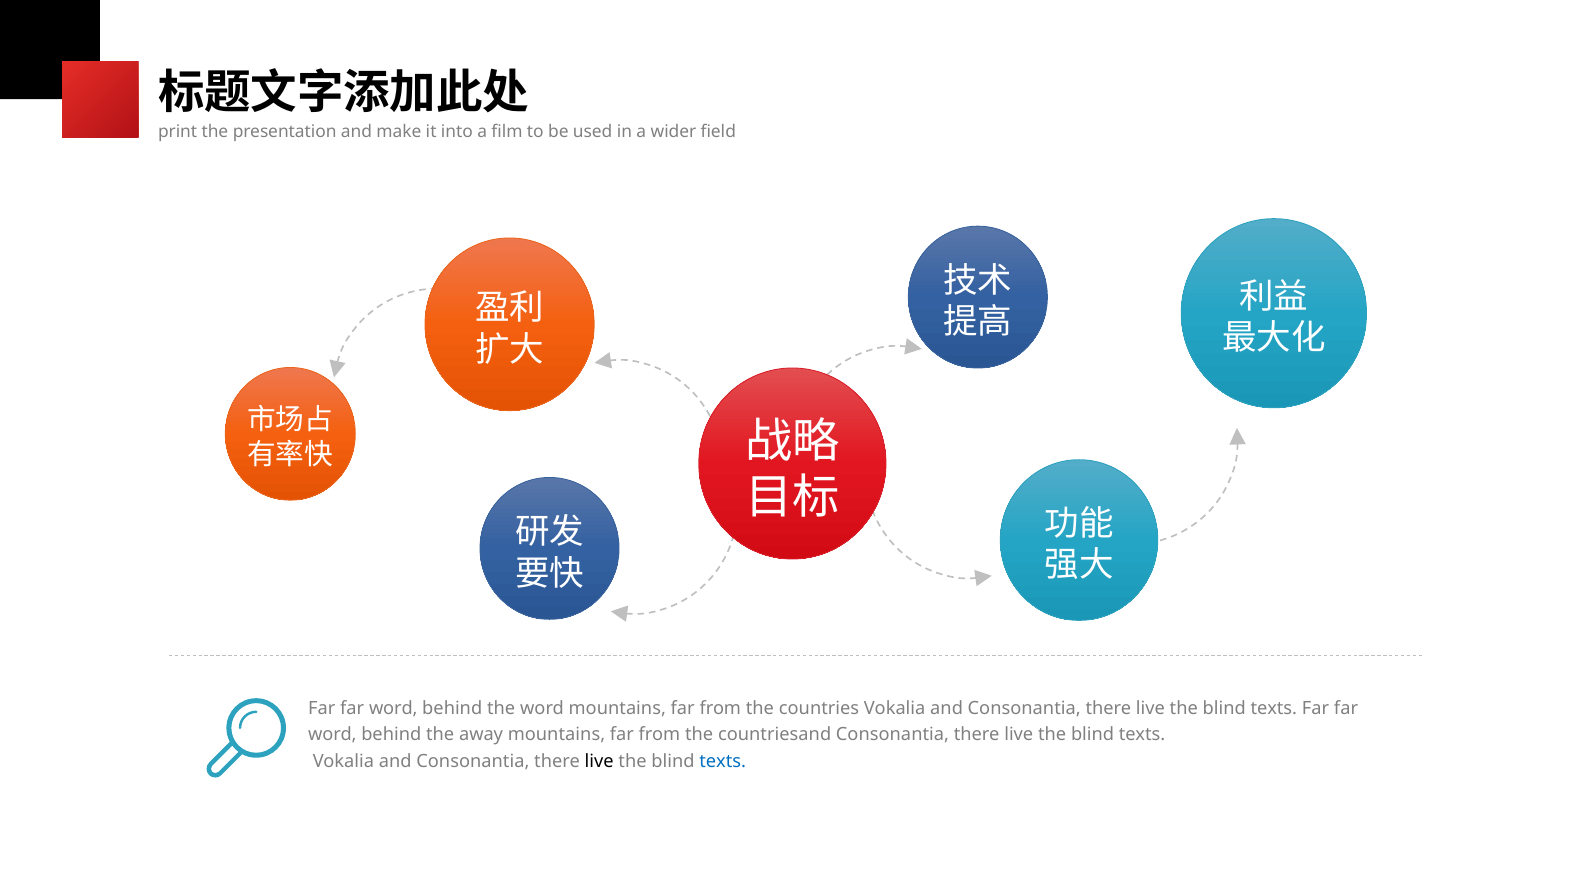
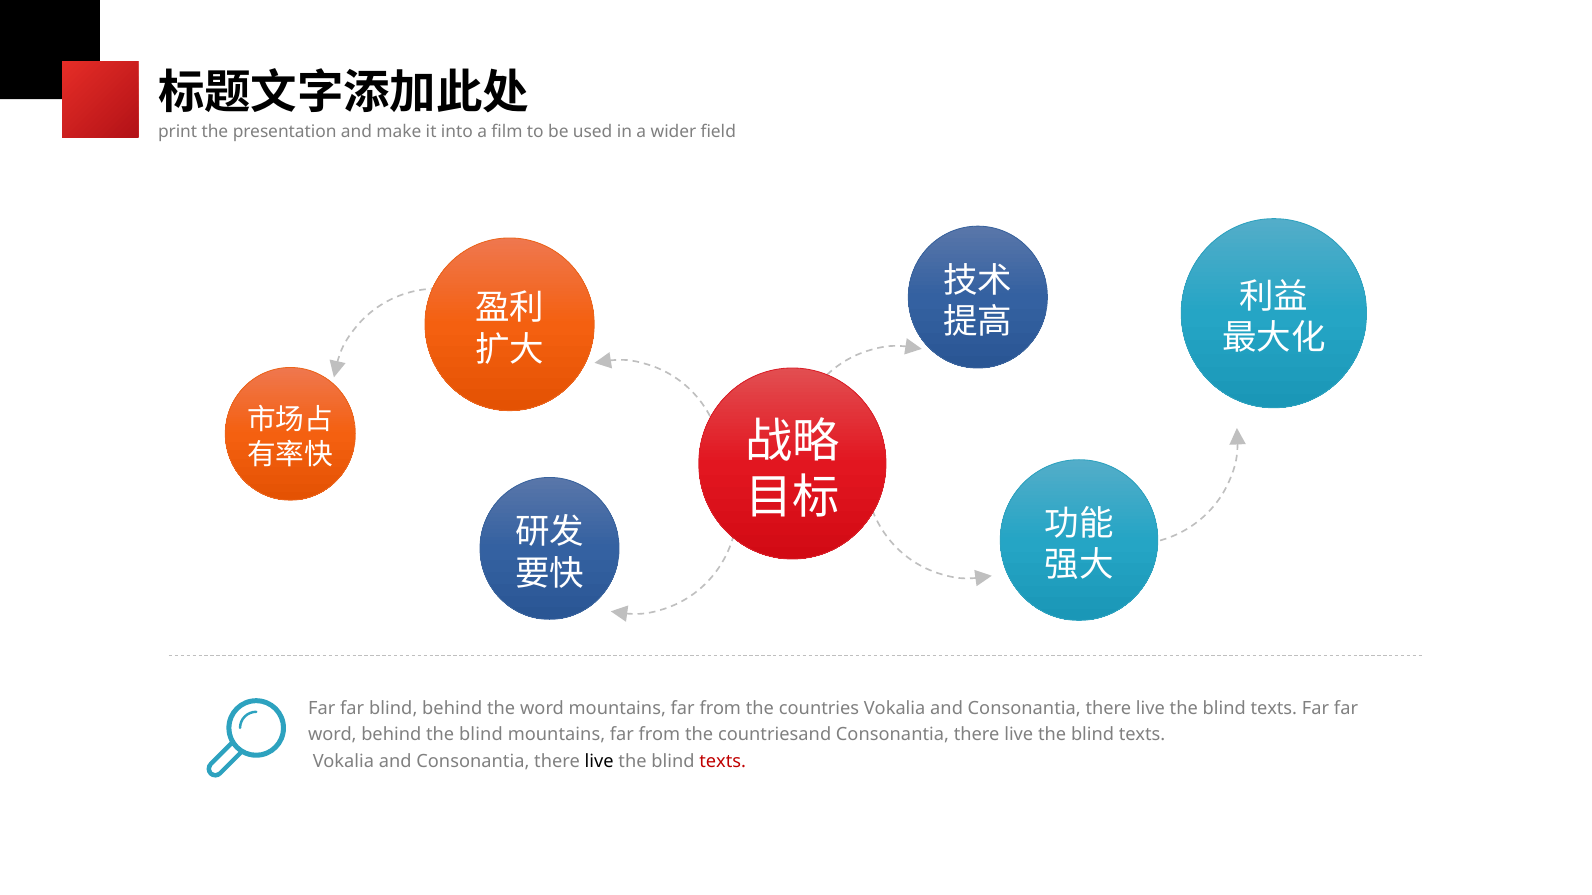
word at (393, 709): word -> blind
behind the away: away -> blind
texts at (723, 761) colour: blue -> red
